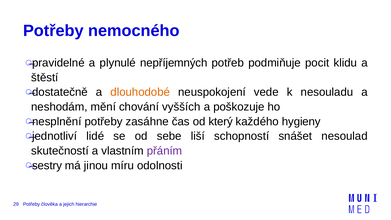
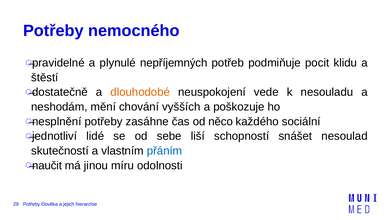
který: který -> něco
hygieny: hygieny -> sociální
přáním colour: purple -> blue
sestry: sestry -> naučit
